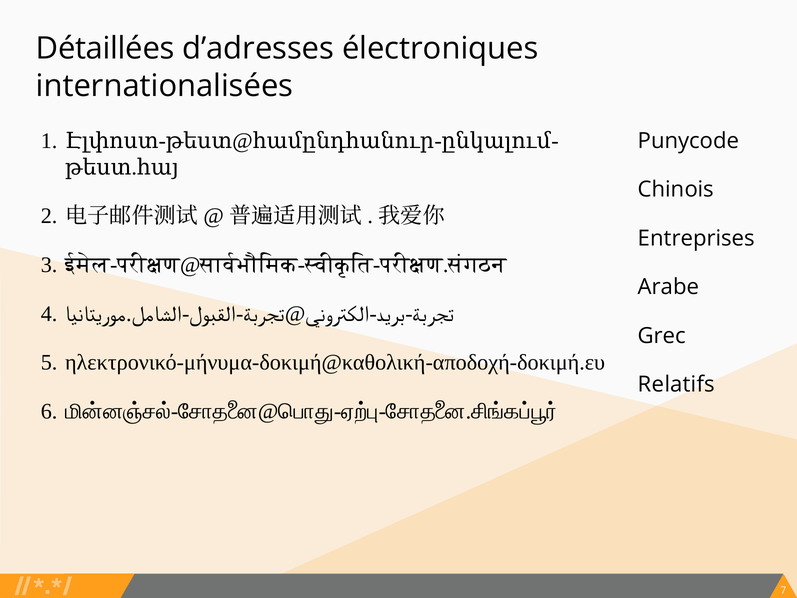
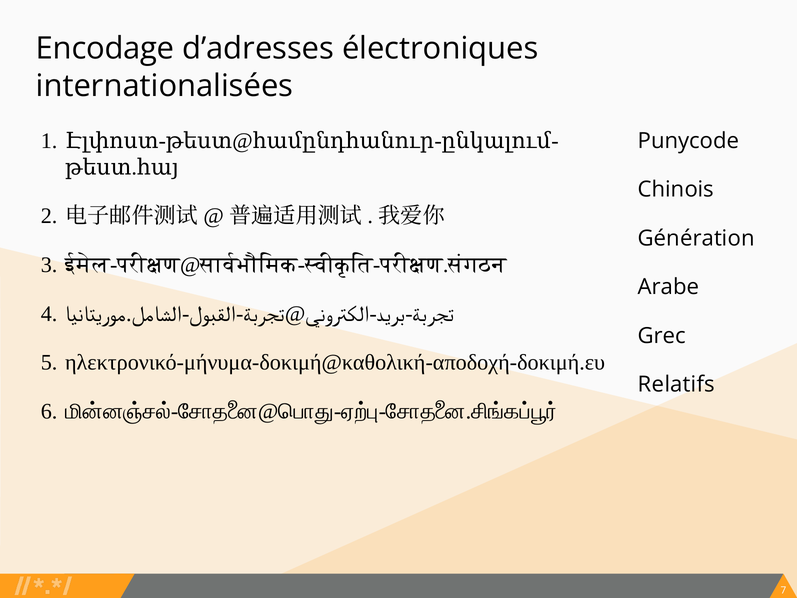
Détaillées: Détaillées -> Encodage
Entreprises: Entreprises -> Génération
